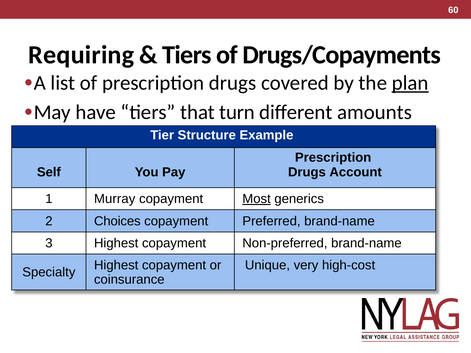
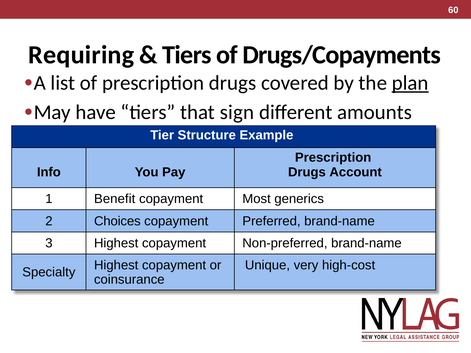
turn: turn -> sign
Self: Self -> Info
Murray: Murray -> Benefit
Most underline: present -> none
